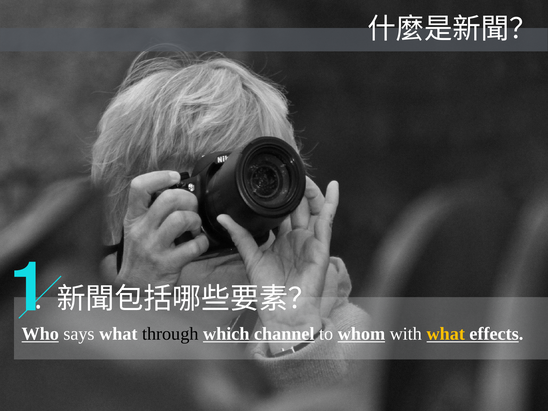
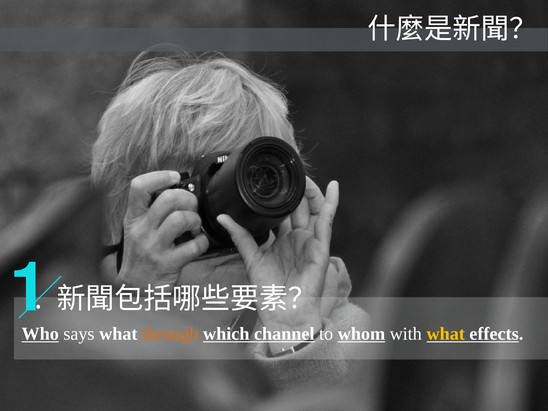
through colour: black -> orange
